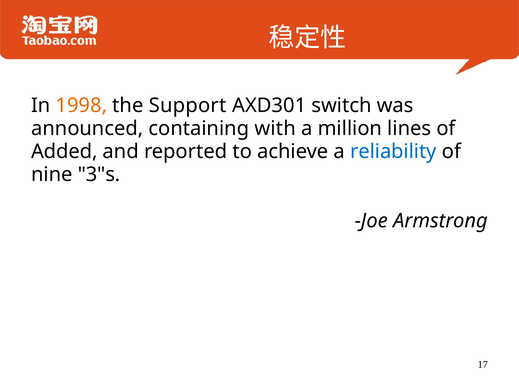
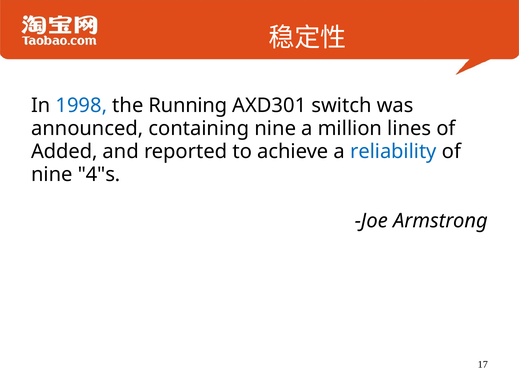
1998 colour: orange -> blue
Support: Support -> Running
containing with: with -> nine
3"s: 3"s -> 4"s
